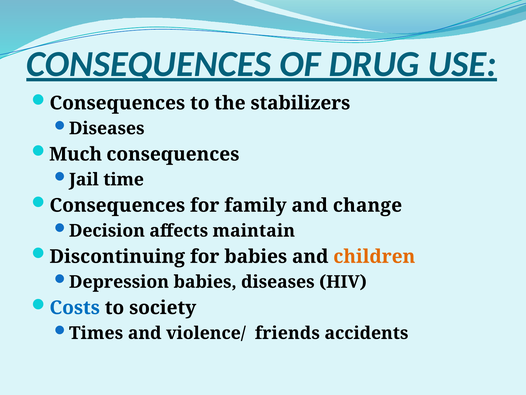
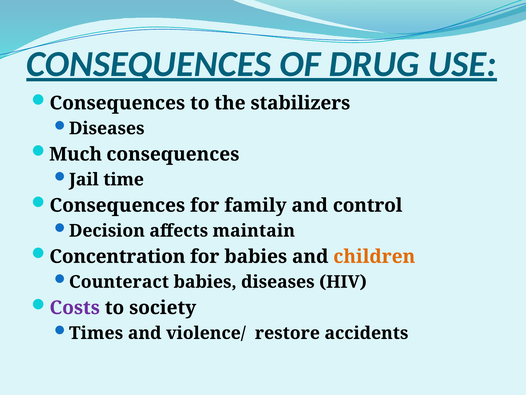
change: change -> control
Discontinuing: Discontinuing -> Concentration
Depression: Depression -> Counteract
Costs colour: blue -> purple
friends: friends -> restore
